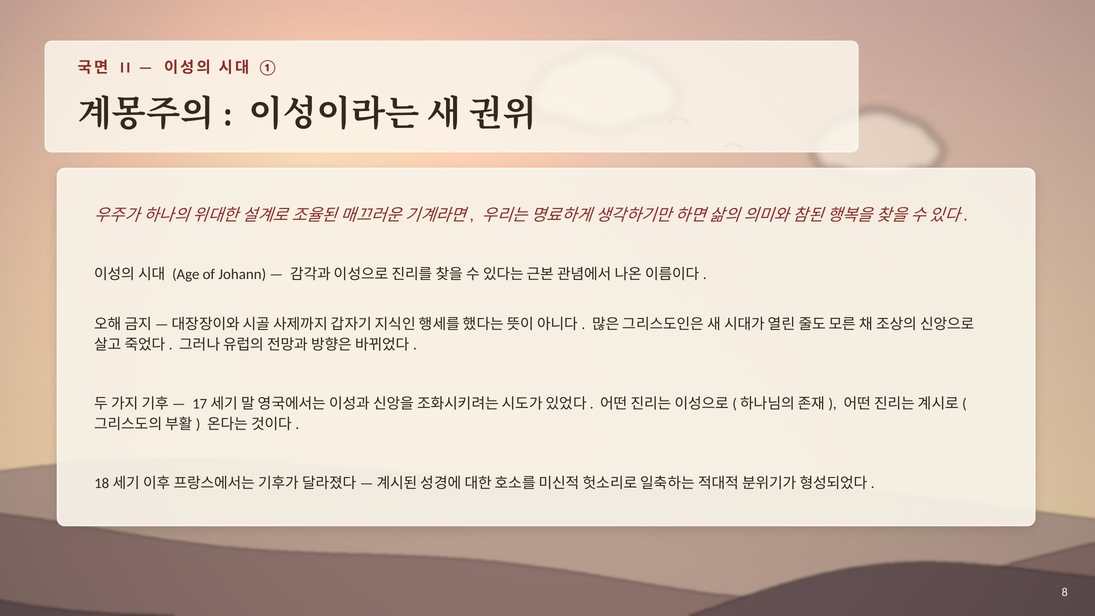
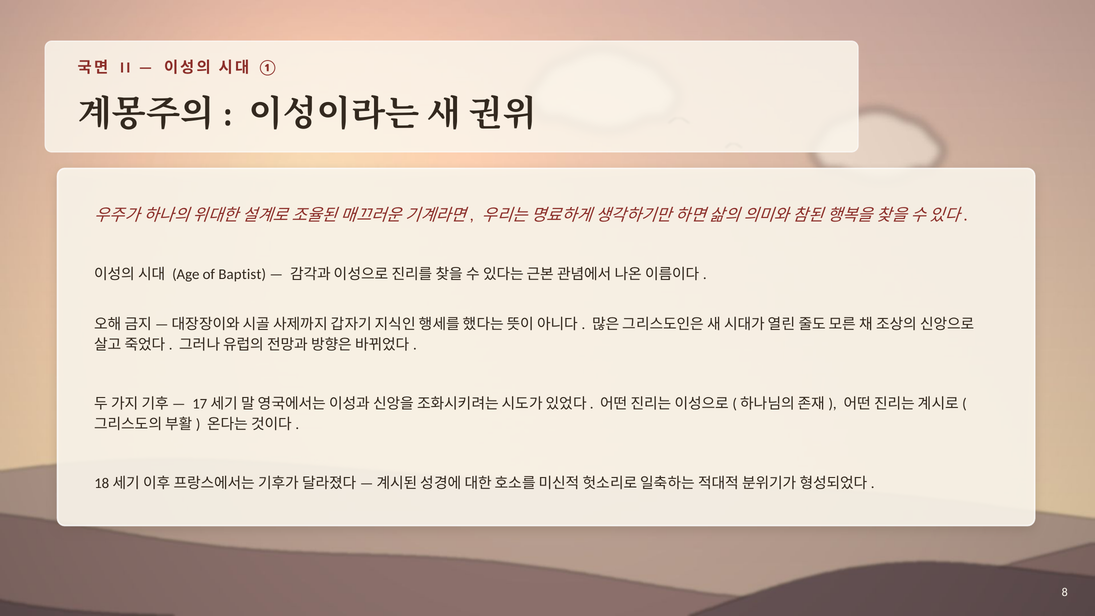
Johann: Johann -> Baptist
